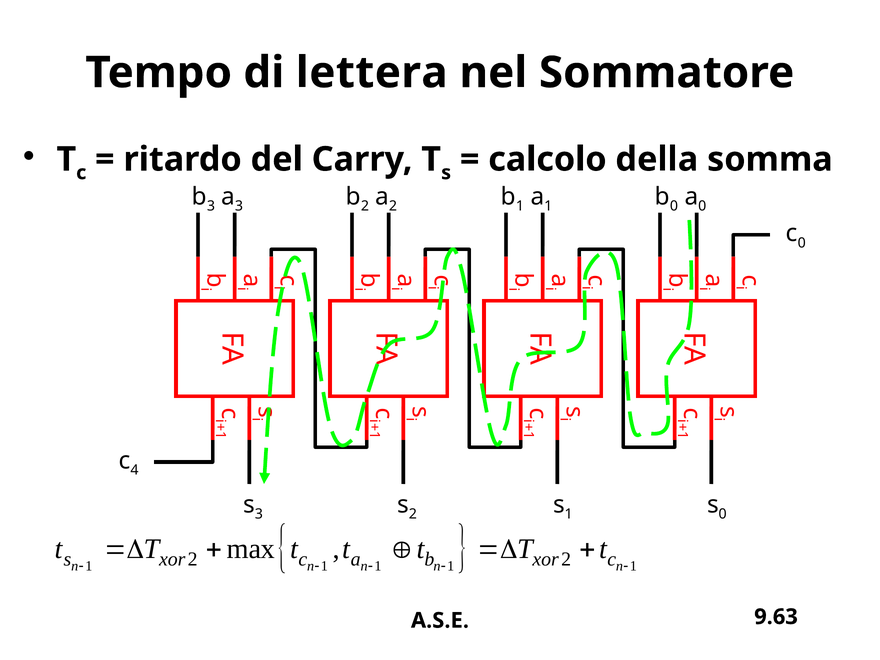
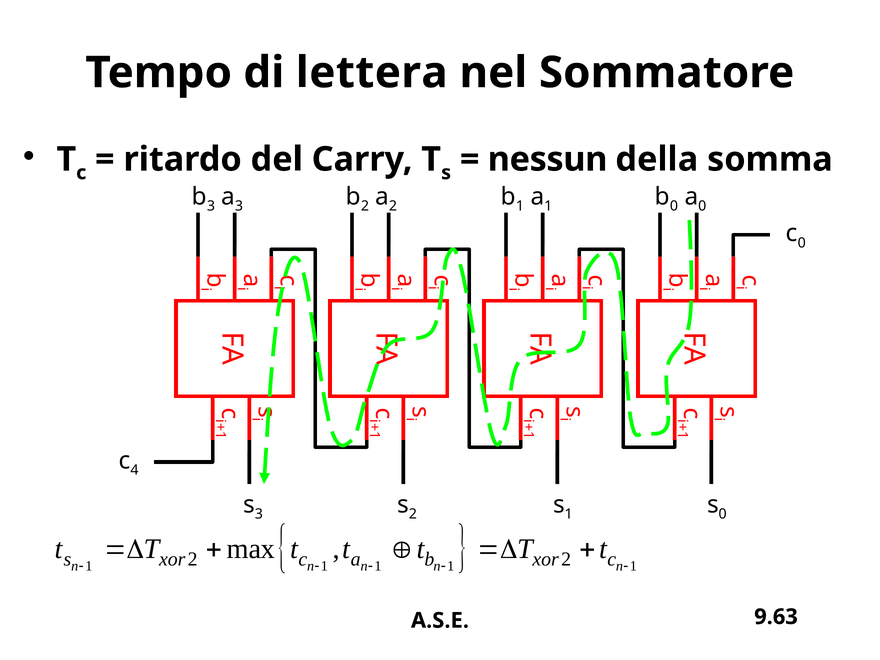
calcolo: calcolo -> nessun
